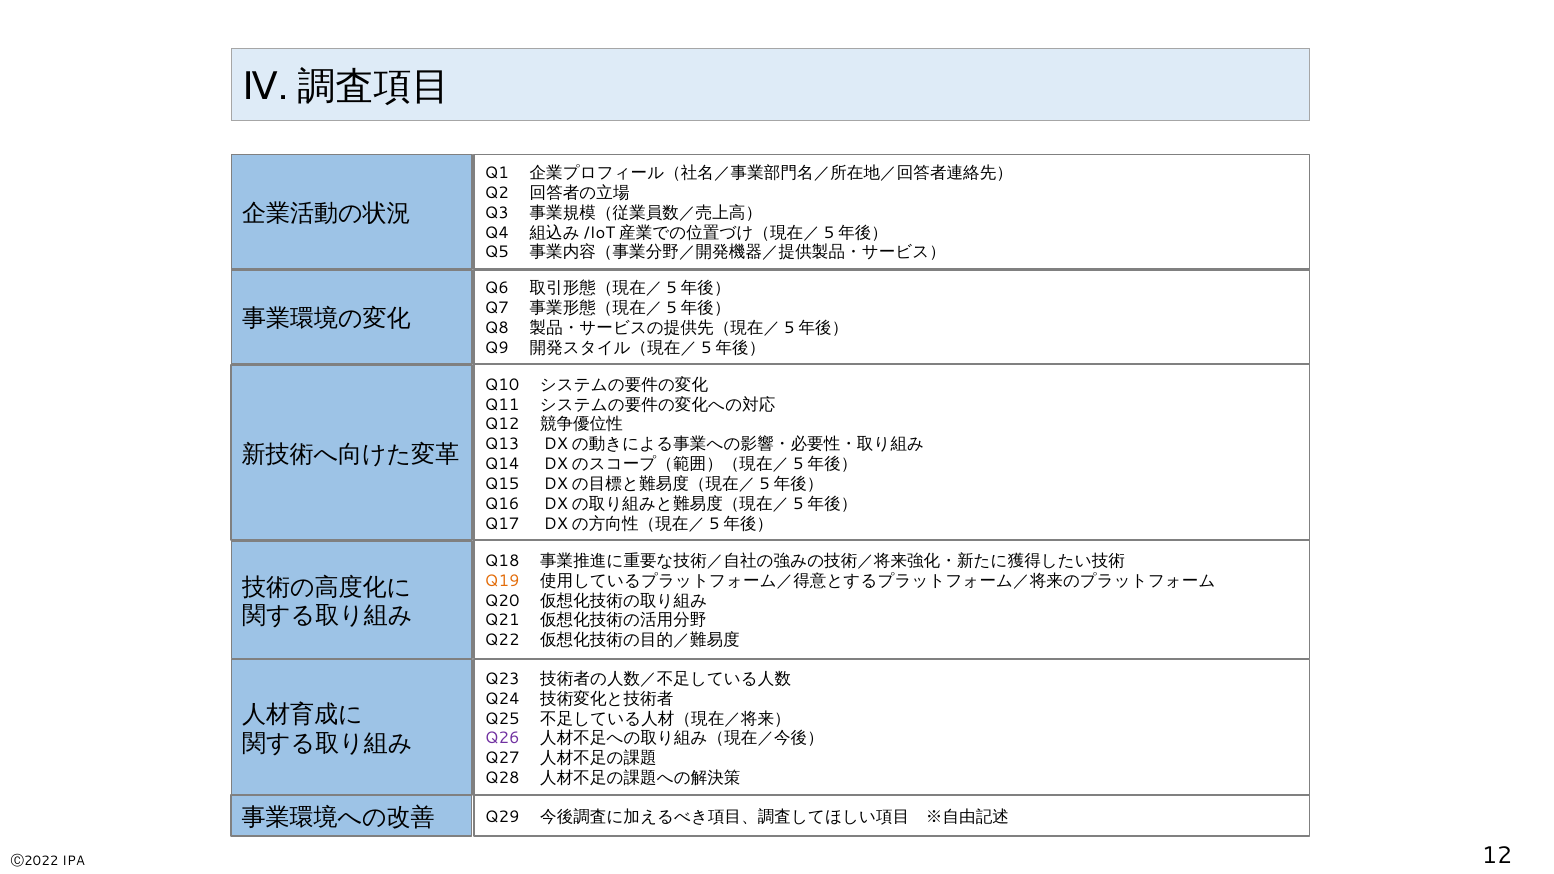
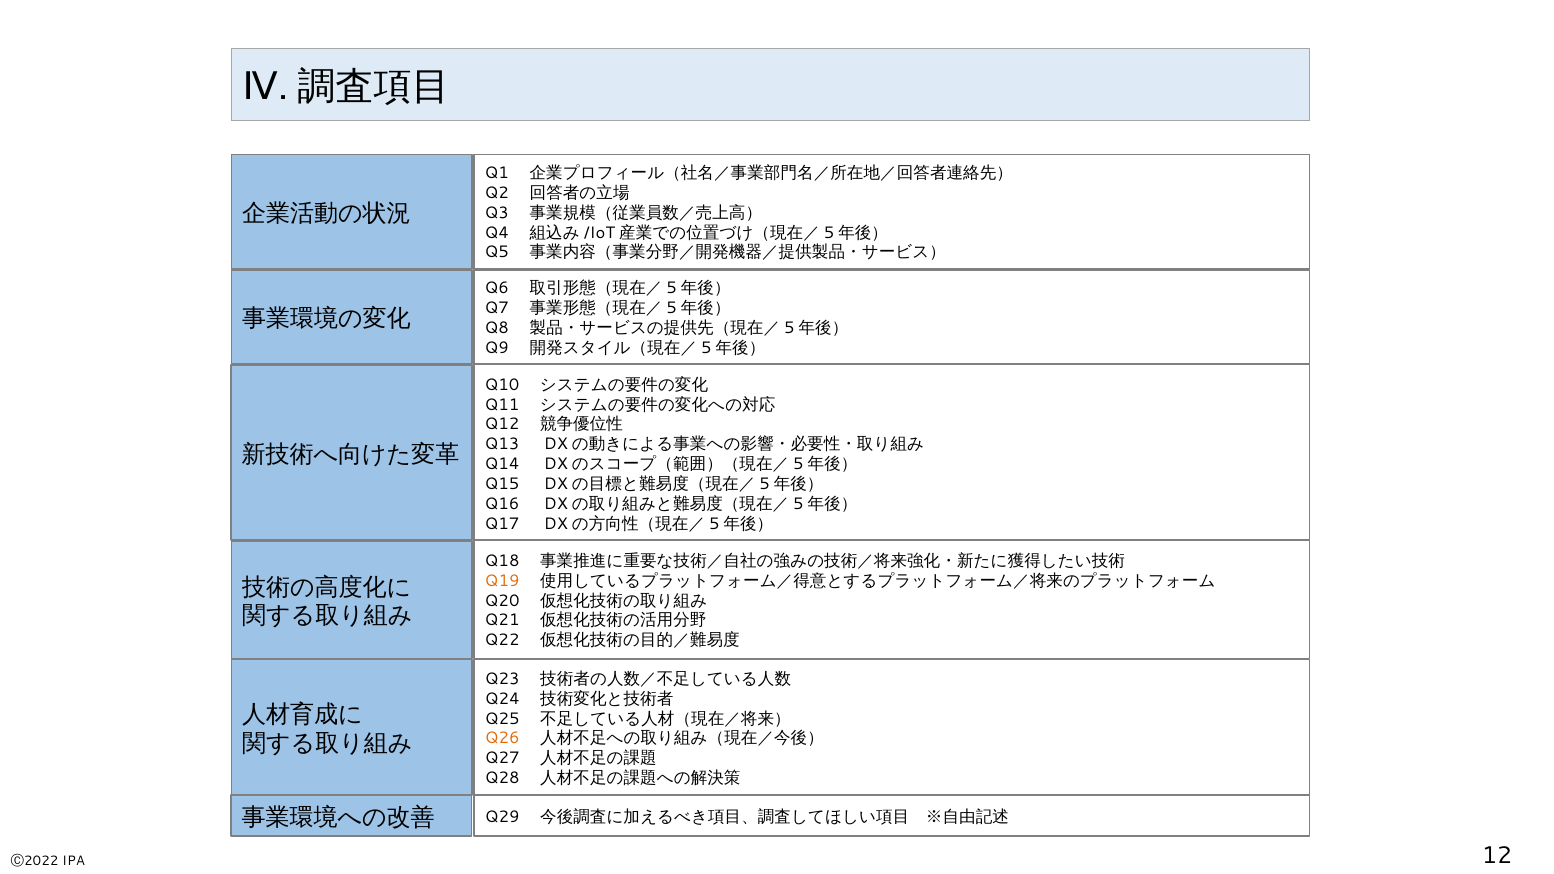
Q26 colour: purple -> orange
